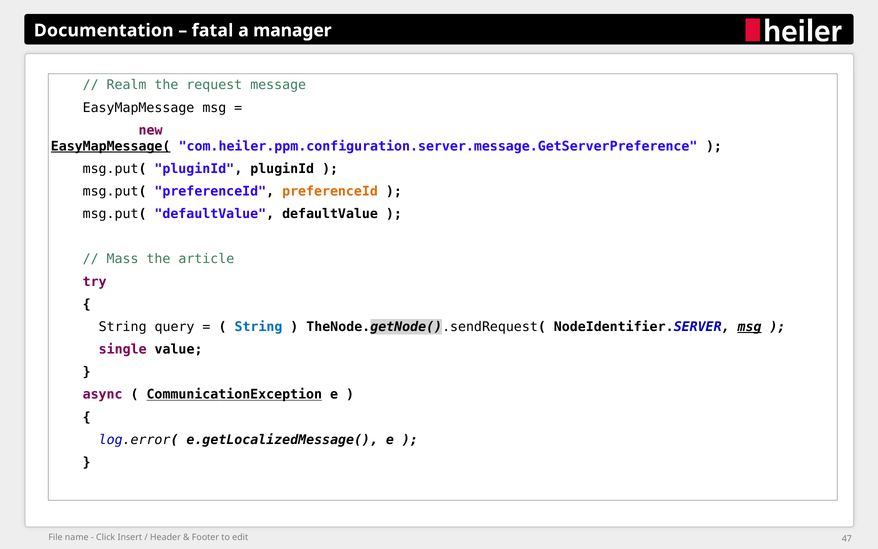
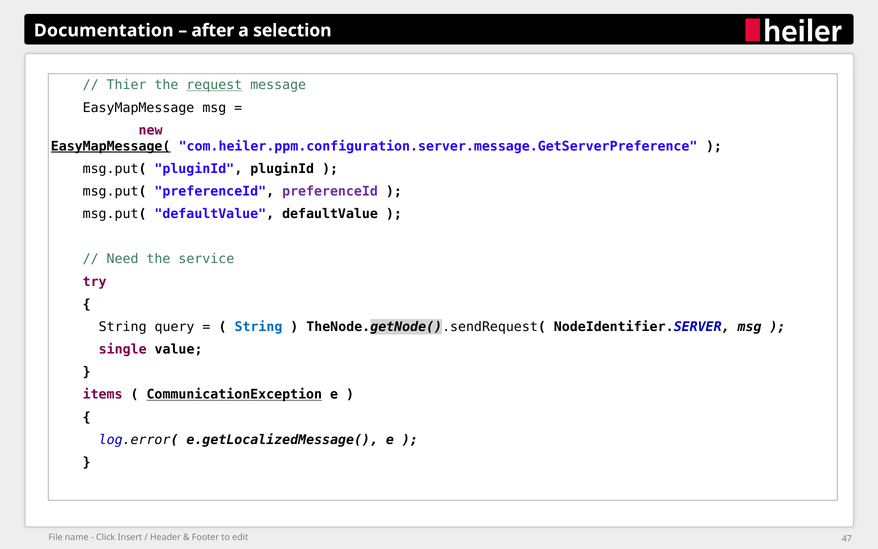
fatal: fatal -> after
manager: manager -> selection
Realm: Realm -> Thier
request underline: none -> present
preferenceId at (330, 191) colour: orange -> purple
Mass: Mass -> Need
article: article -> service
msg at (750, 327) underline: present -> none
async: async -> items
